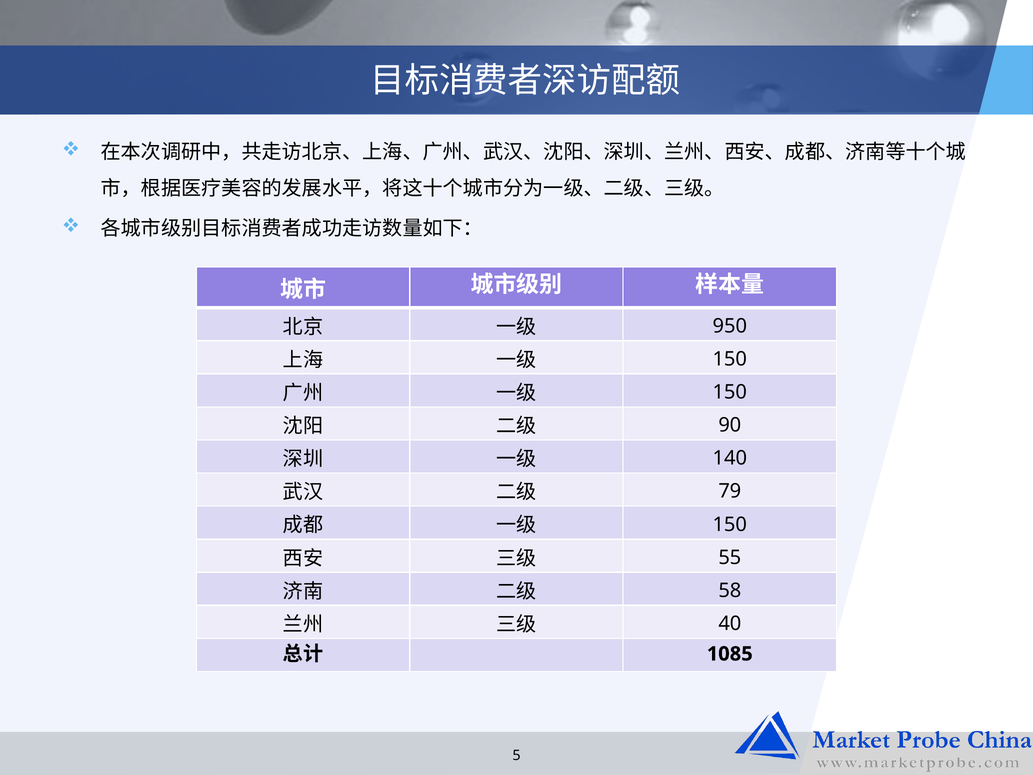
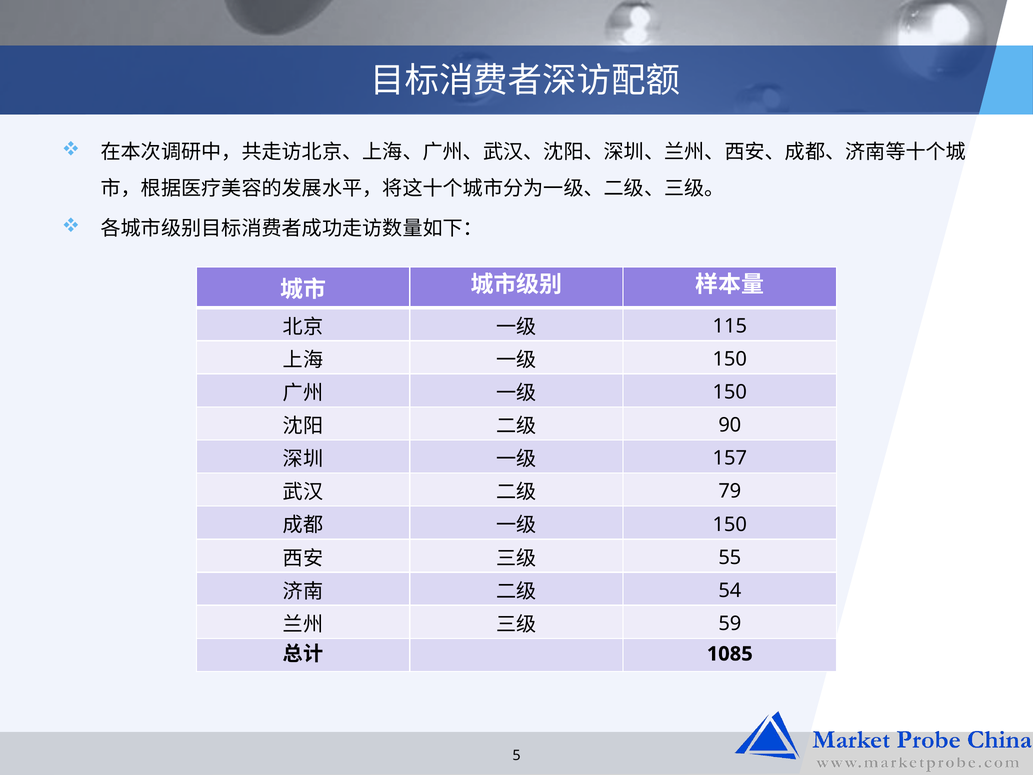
950: 950 -> 115
140: 140 -> 157
58: 58 -> 54
40: 40 -> 59
